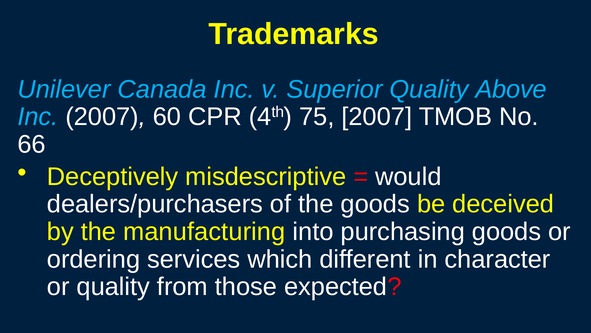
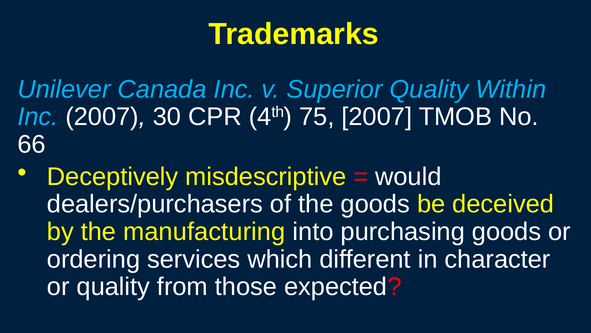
Above: Above -> Within
60: 60 -> 30
